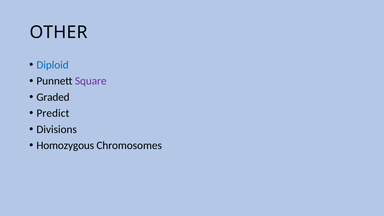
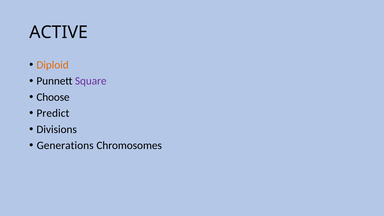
OTHER: OTHER -> ACTIVE
Diploid colour: blue -> orange
Graded: Graded -> Choose
Homozygous: Homozygous -> Generations
